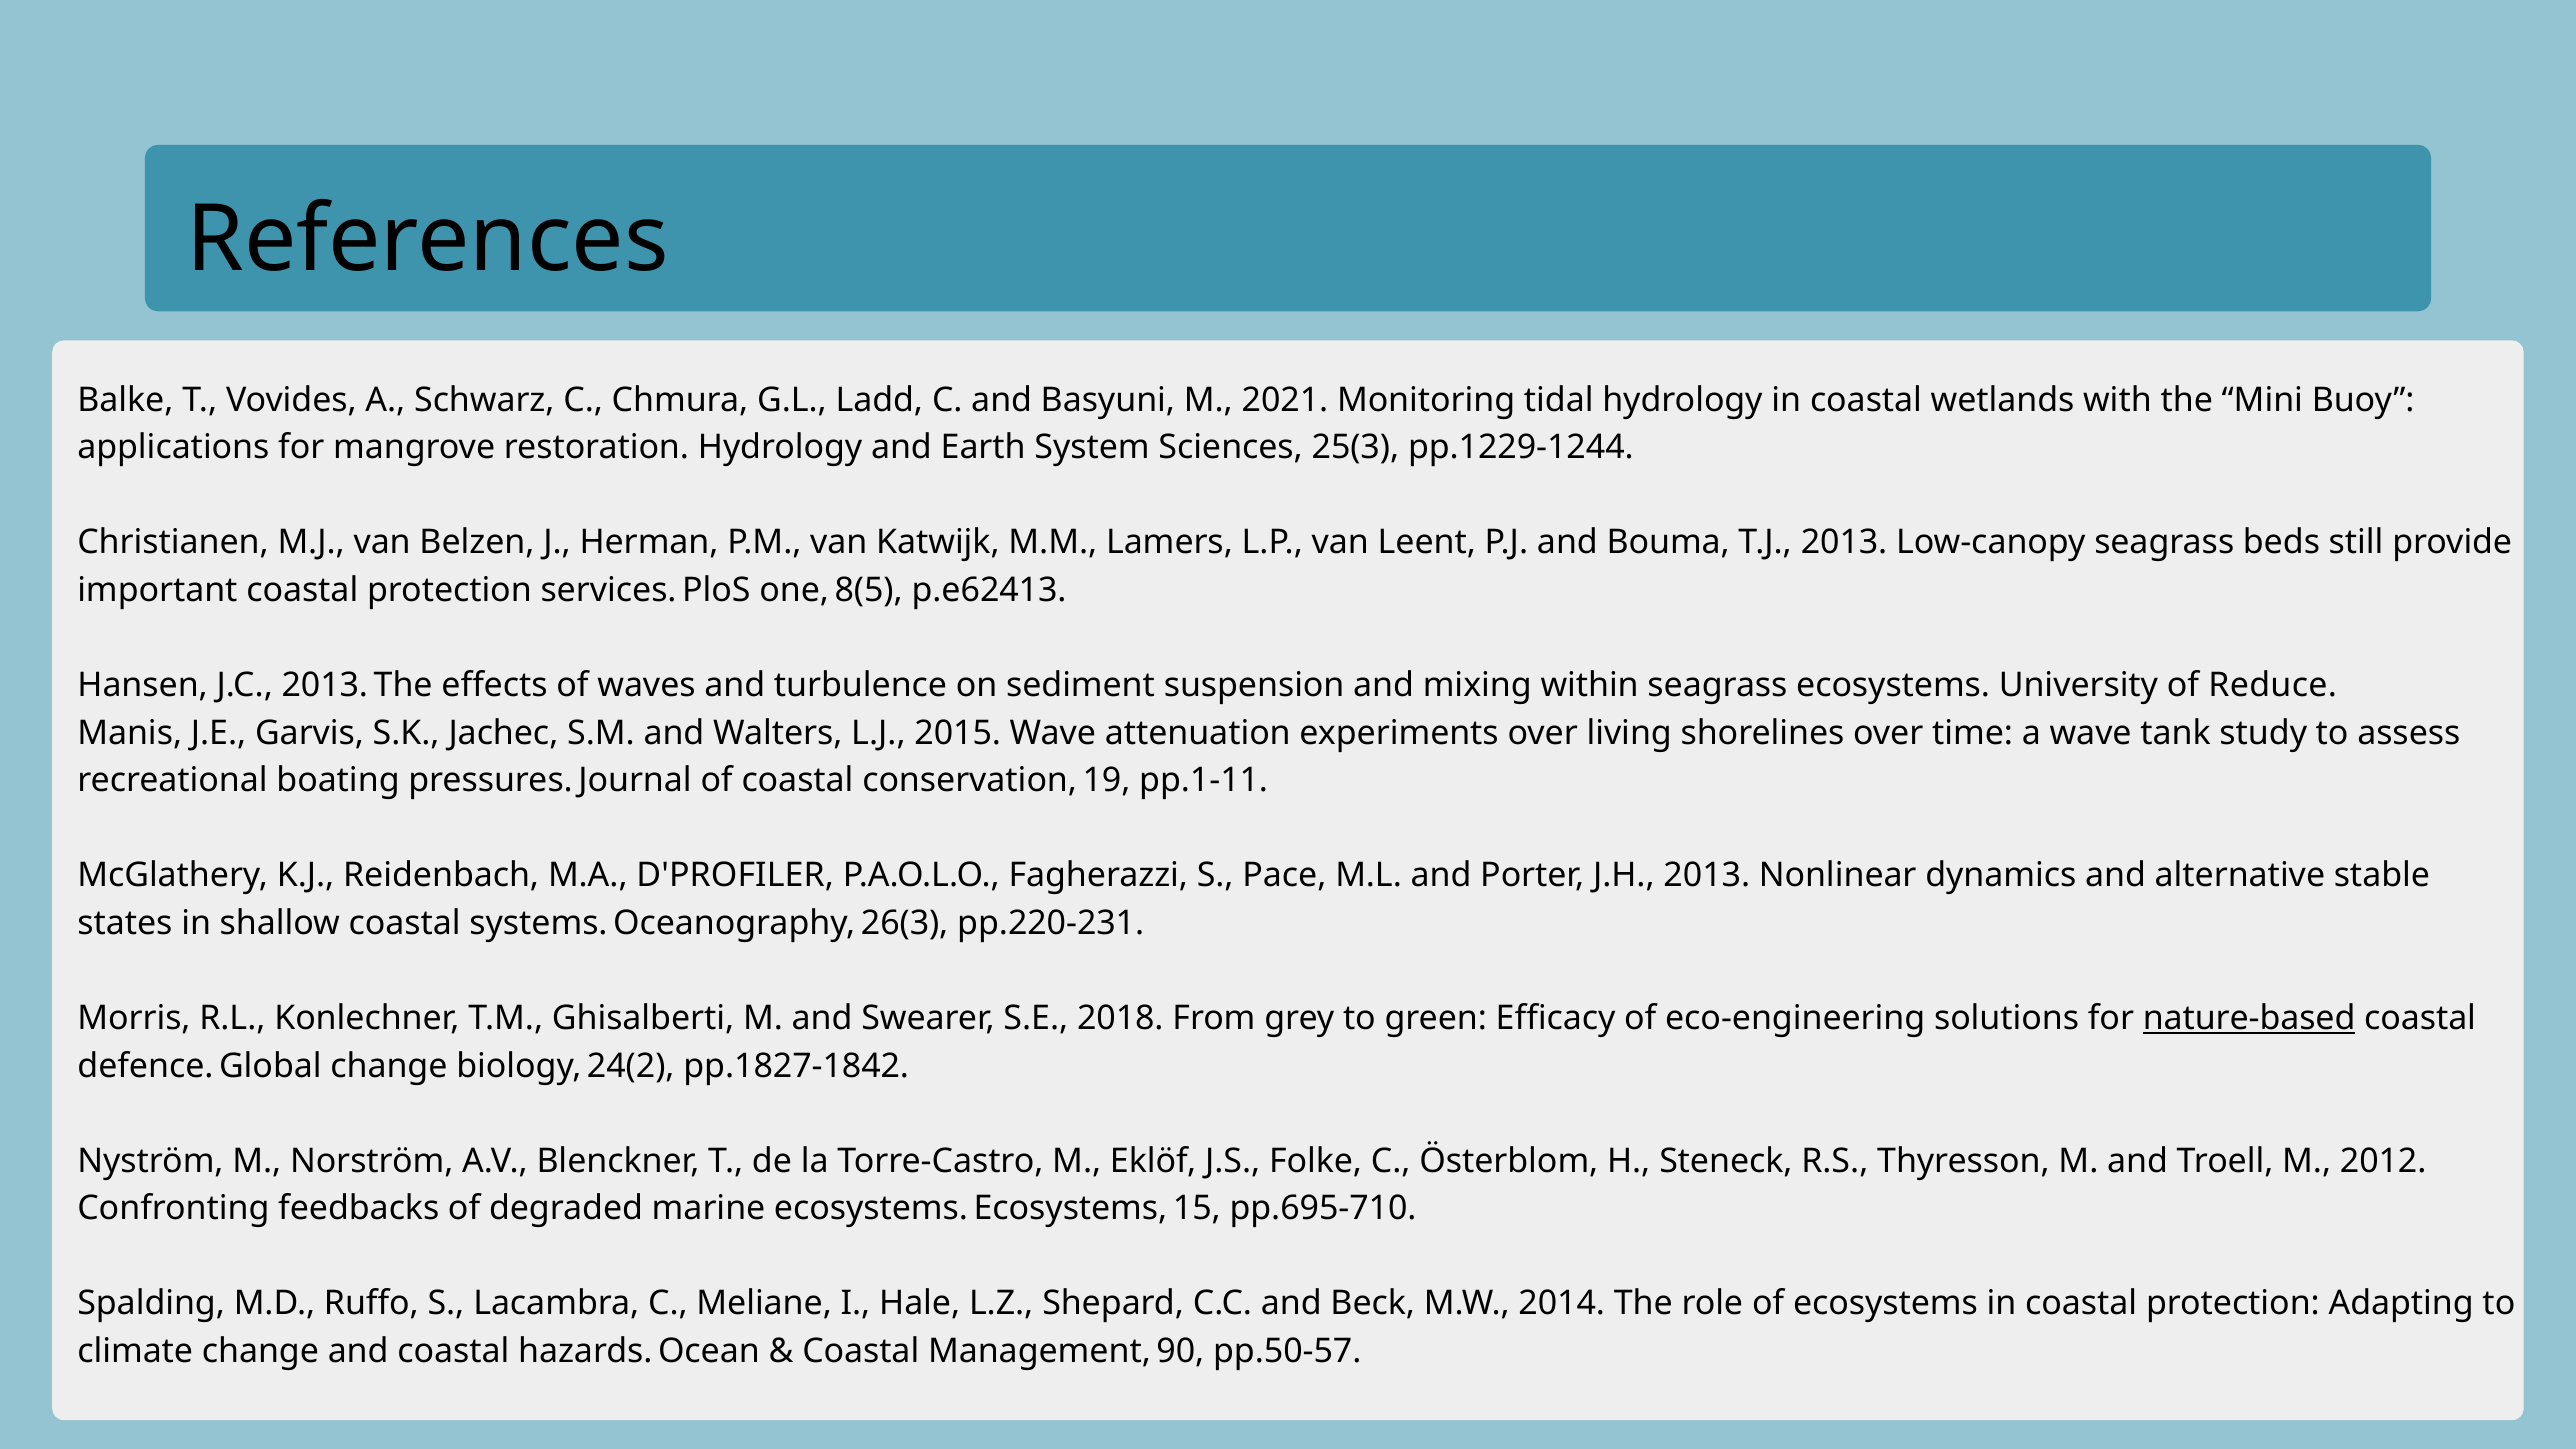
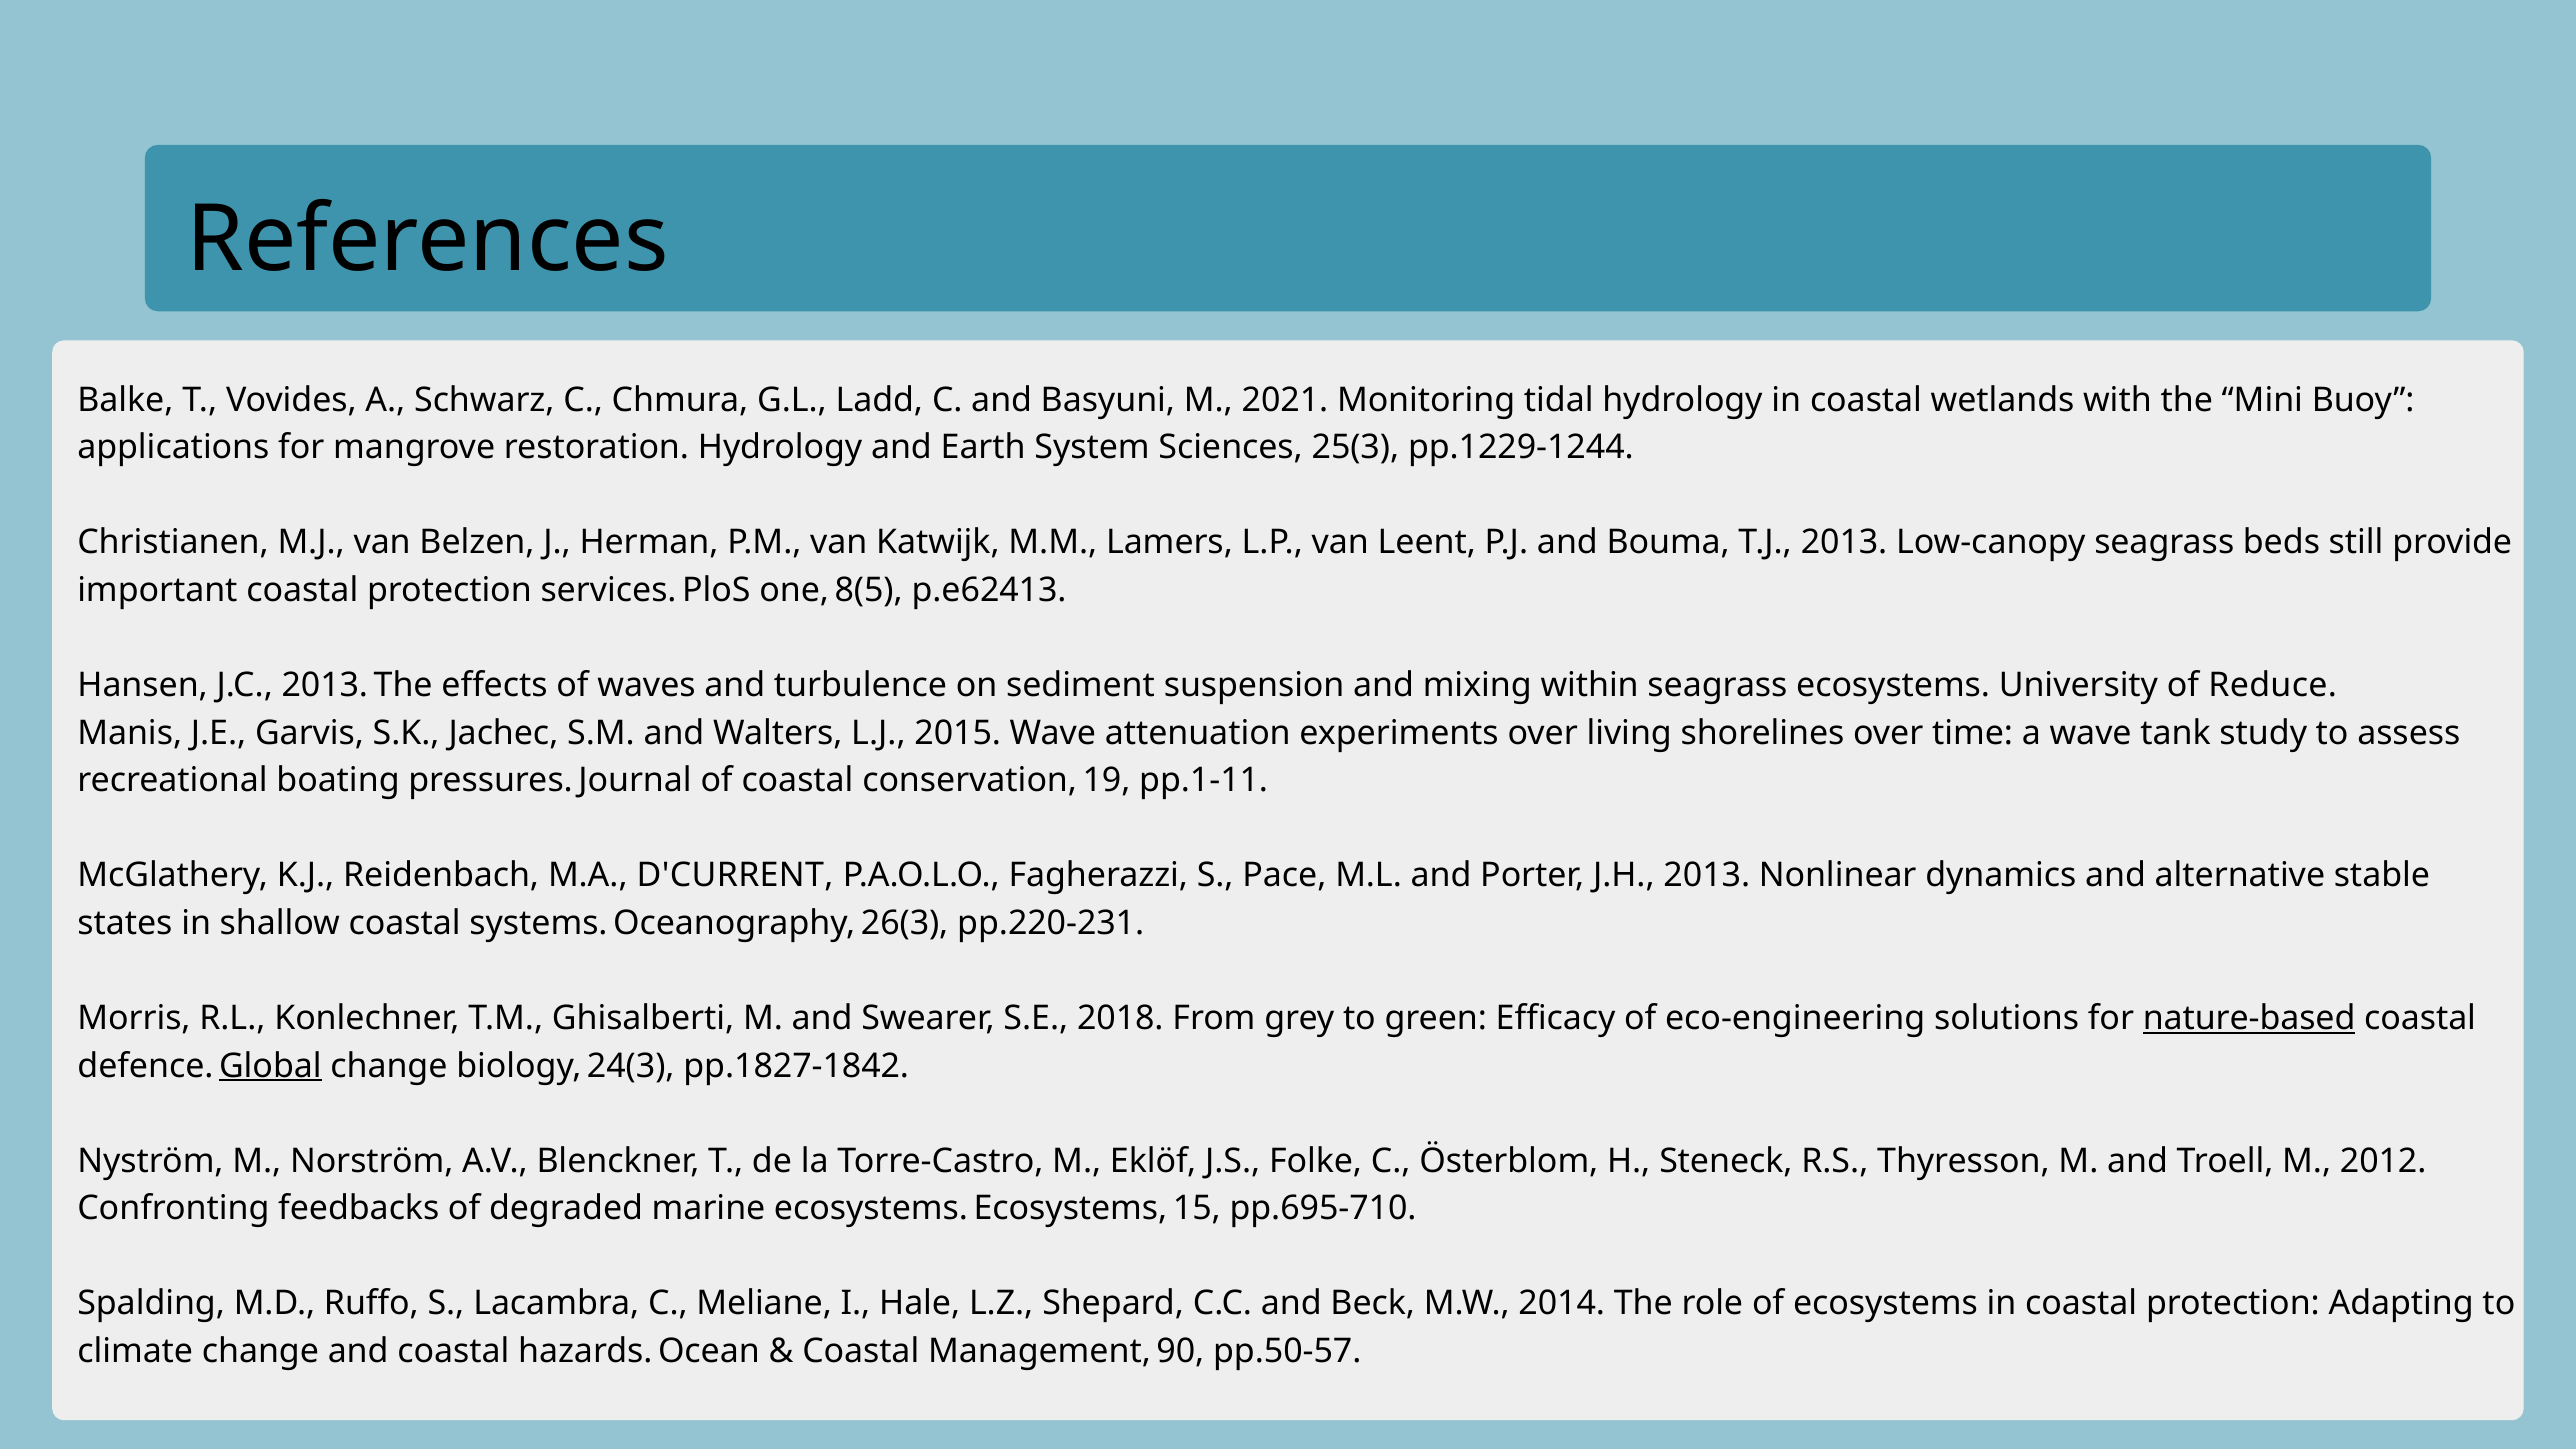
D'PROFILER: D'PROFILER -> D'CURRENT
Global underline: none -> present
24(2: 24(2 -> 24(3
